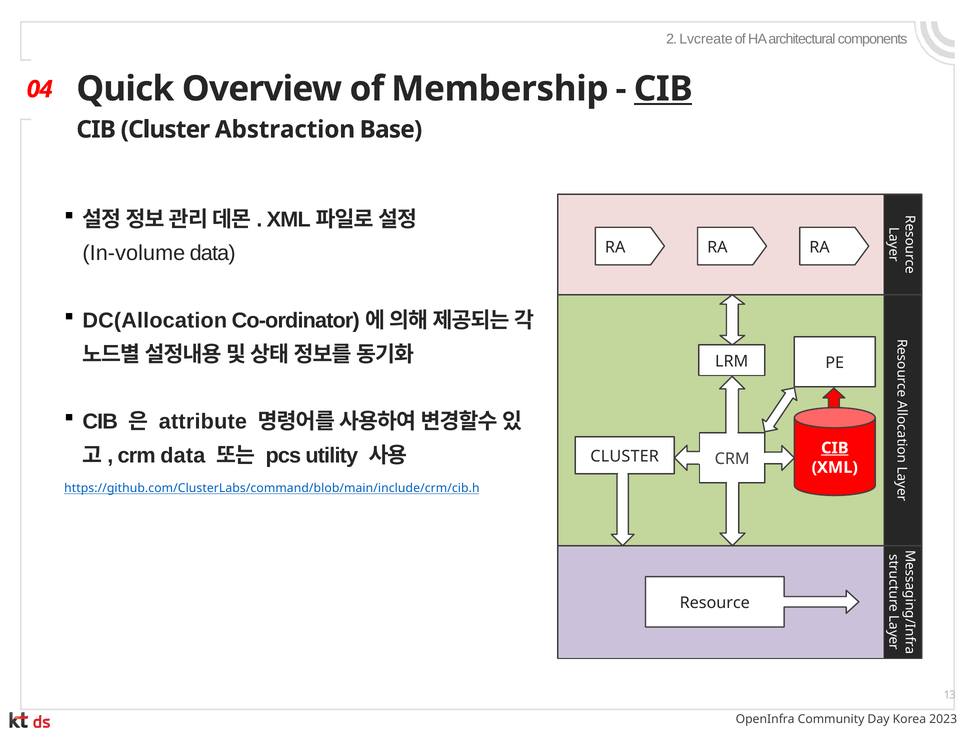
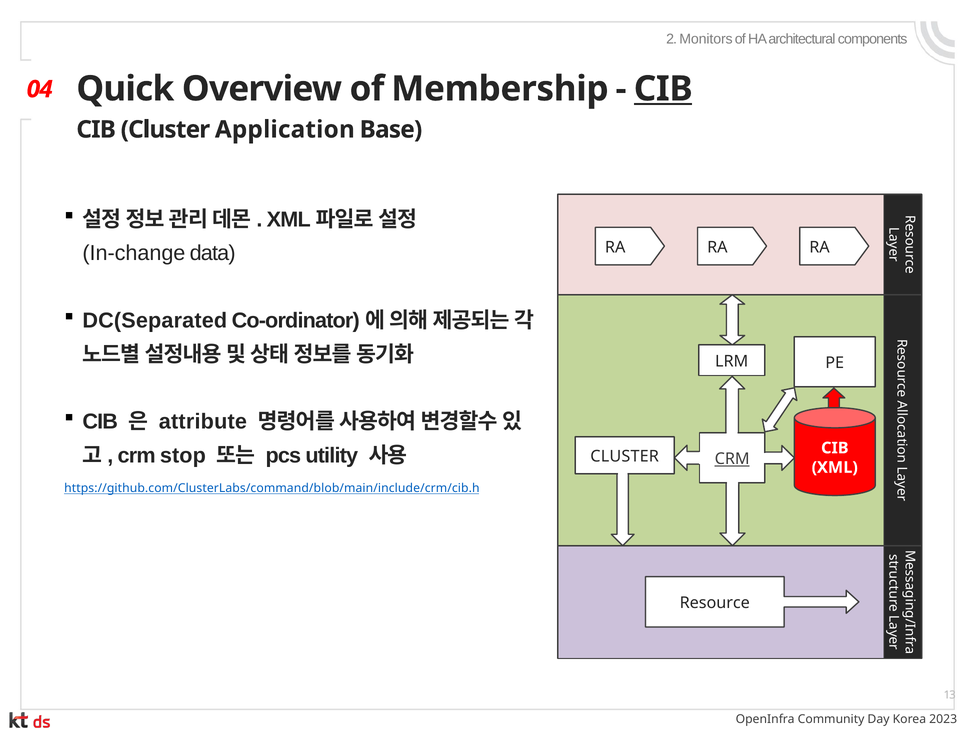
Lvcreate: Lvcreate -> Monitors
Abstraction: Abstraction -> Application
In-volume: In-volume -> In-change
DC(Allocation: DC(Allocation -> DC(Separated
CIB at (835, 448) underline: present -> none
crm data: data -> stop
CRM at (732, 459) underline: none -> present
